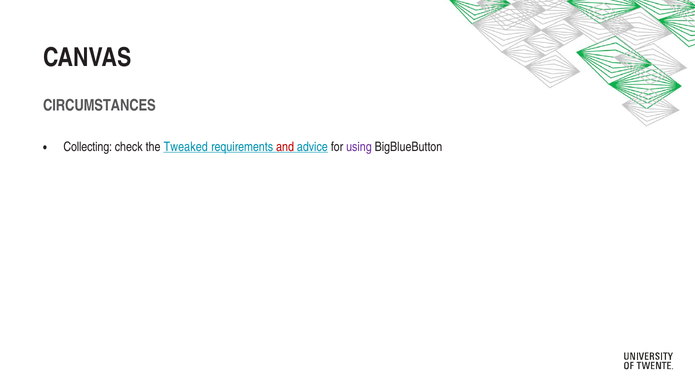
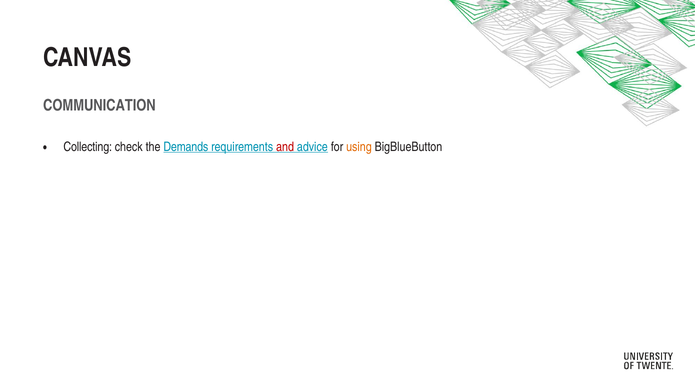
CIRCUMSTANCES: CIRCUMSTANCES -> COMMUNICATION
Tweaked: Tweaked -> Demands
using colour: purple -> orange
